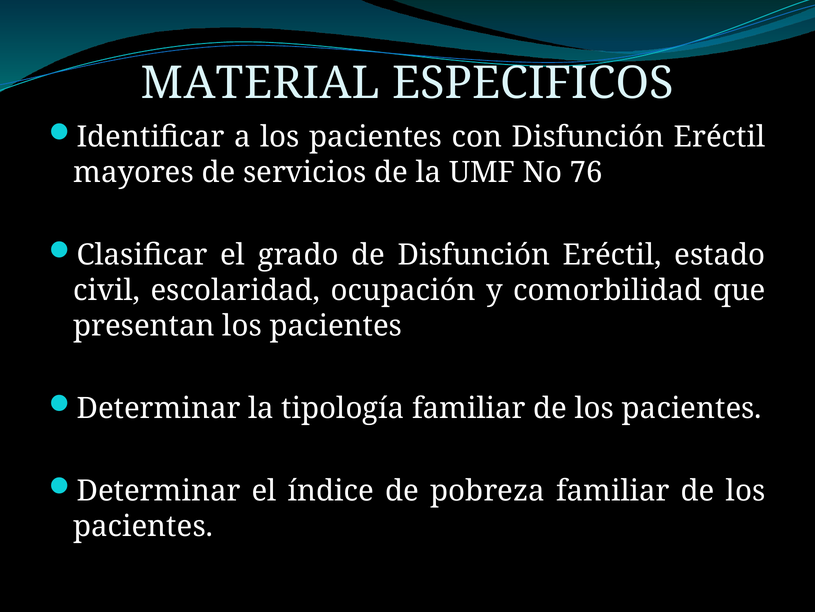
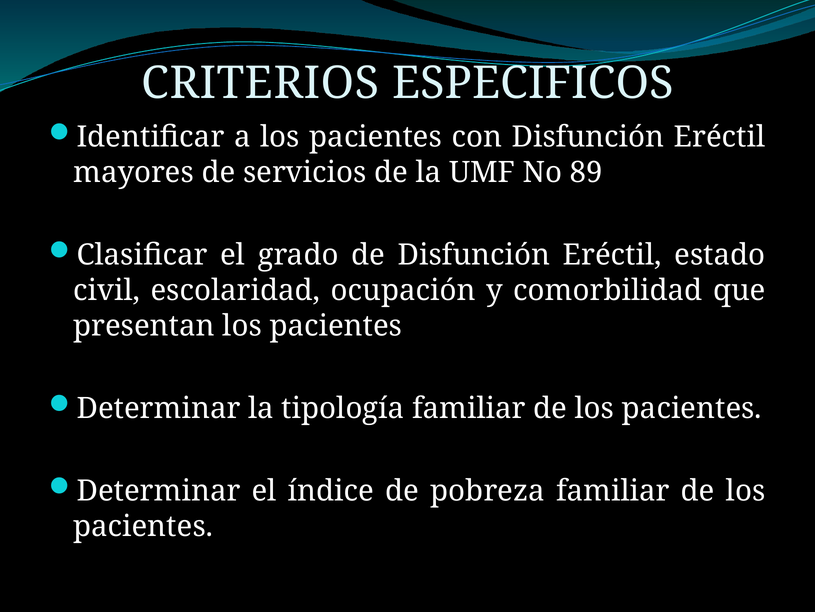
MATERIAL: MATERIAL -> CRITERIOS
76: 76 -> 89
